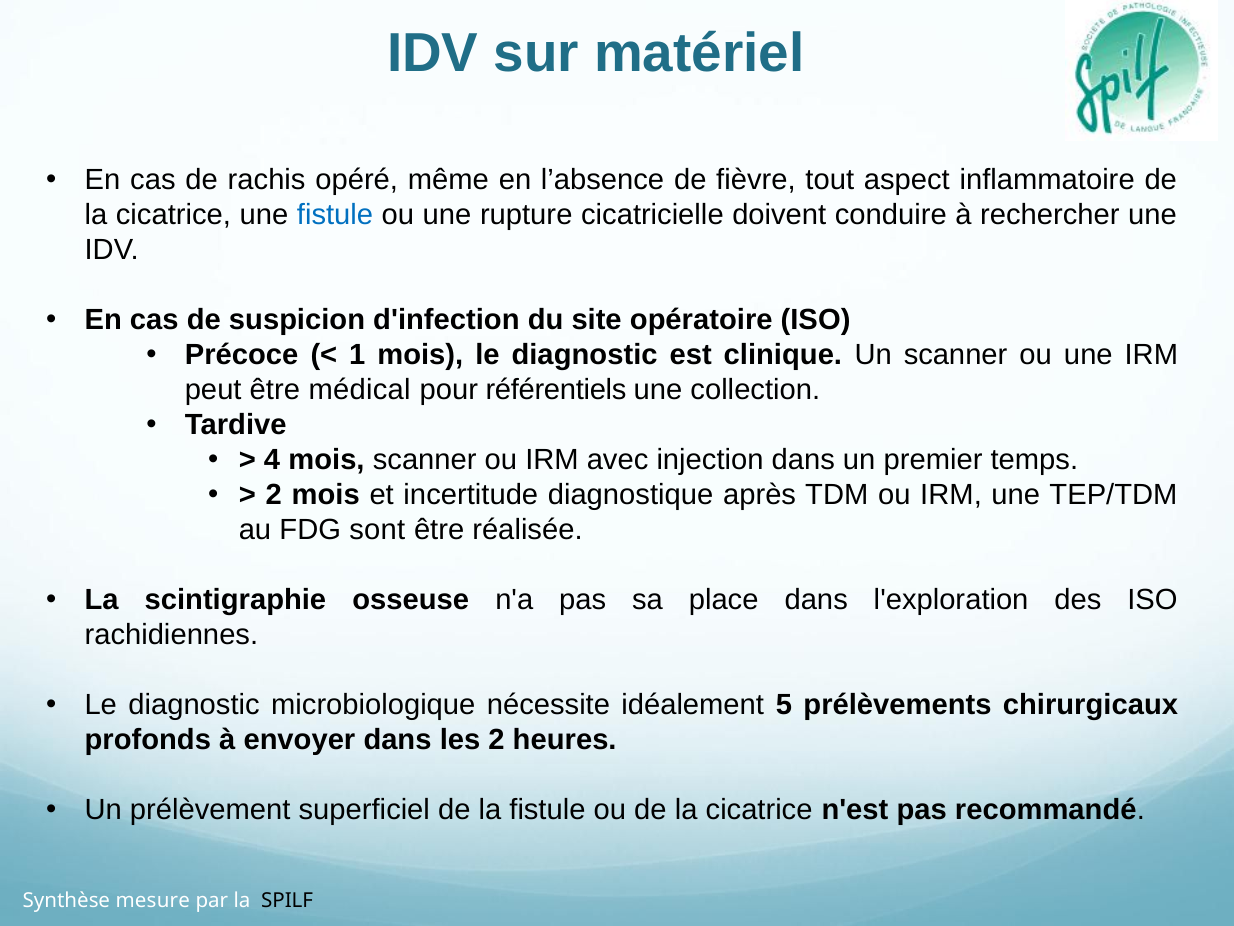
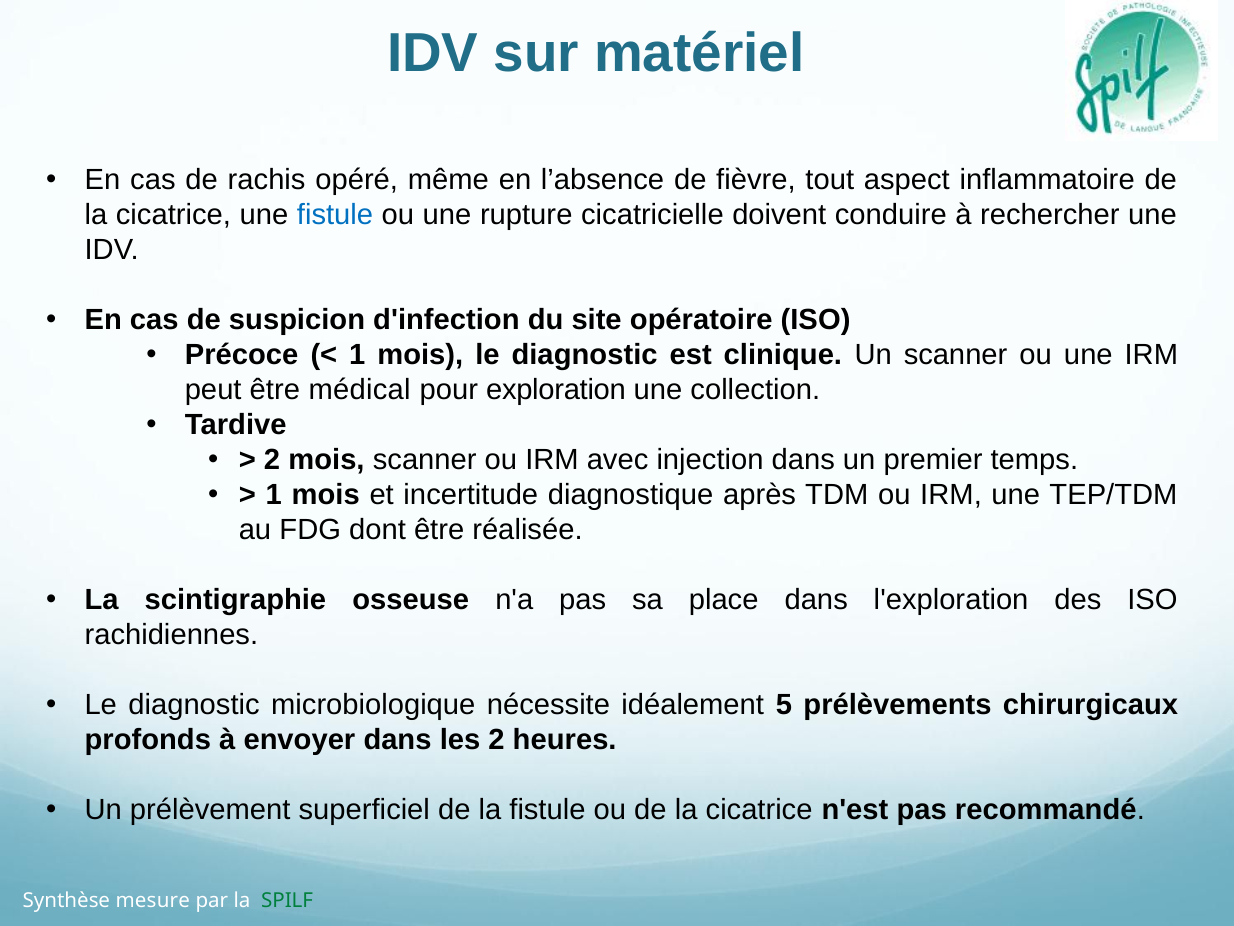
référentiels: référentiels -> exploration
4 at (272, 460): 4 -> 2
2 at (274, 495): 2 -> 1
sont: sont -> dont
SPILF colour: black -> green
